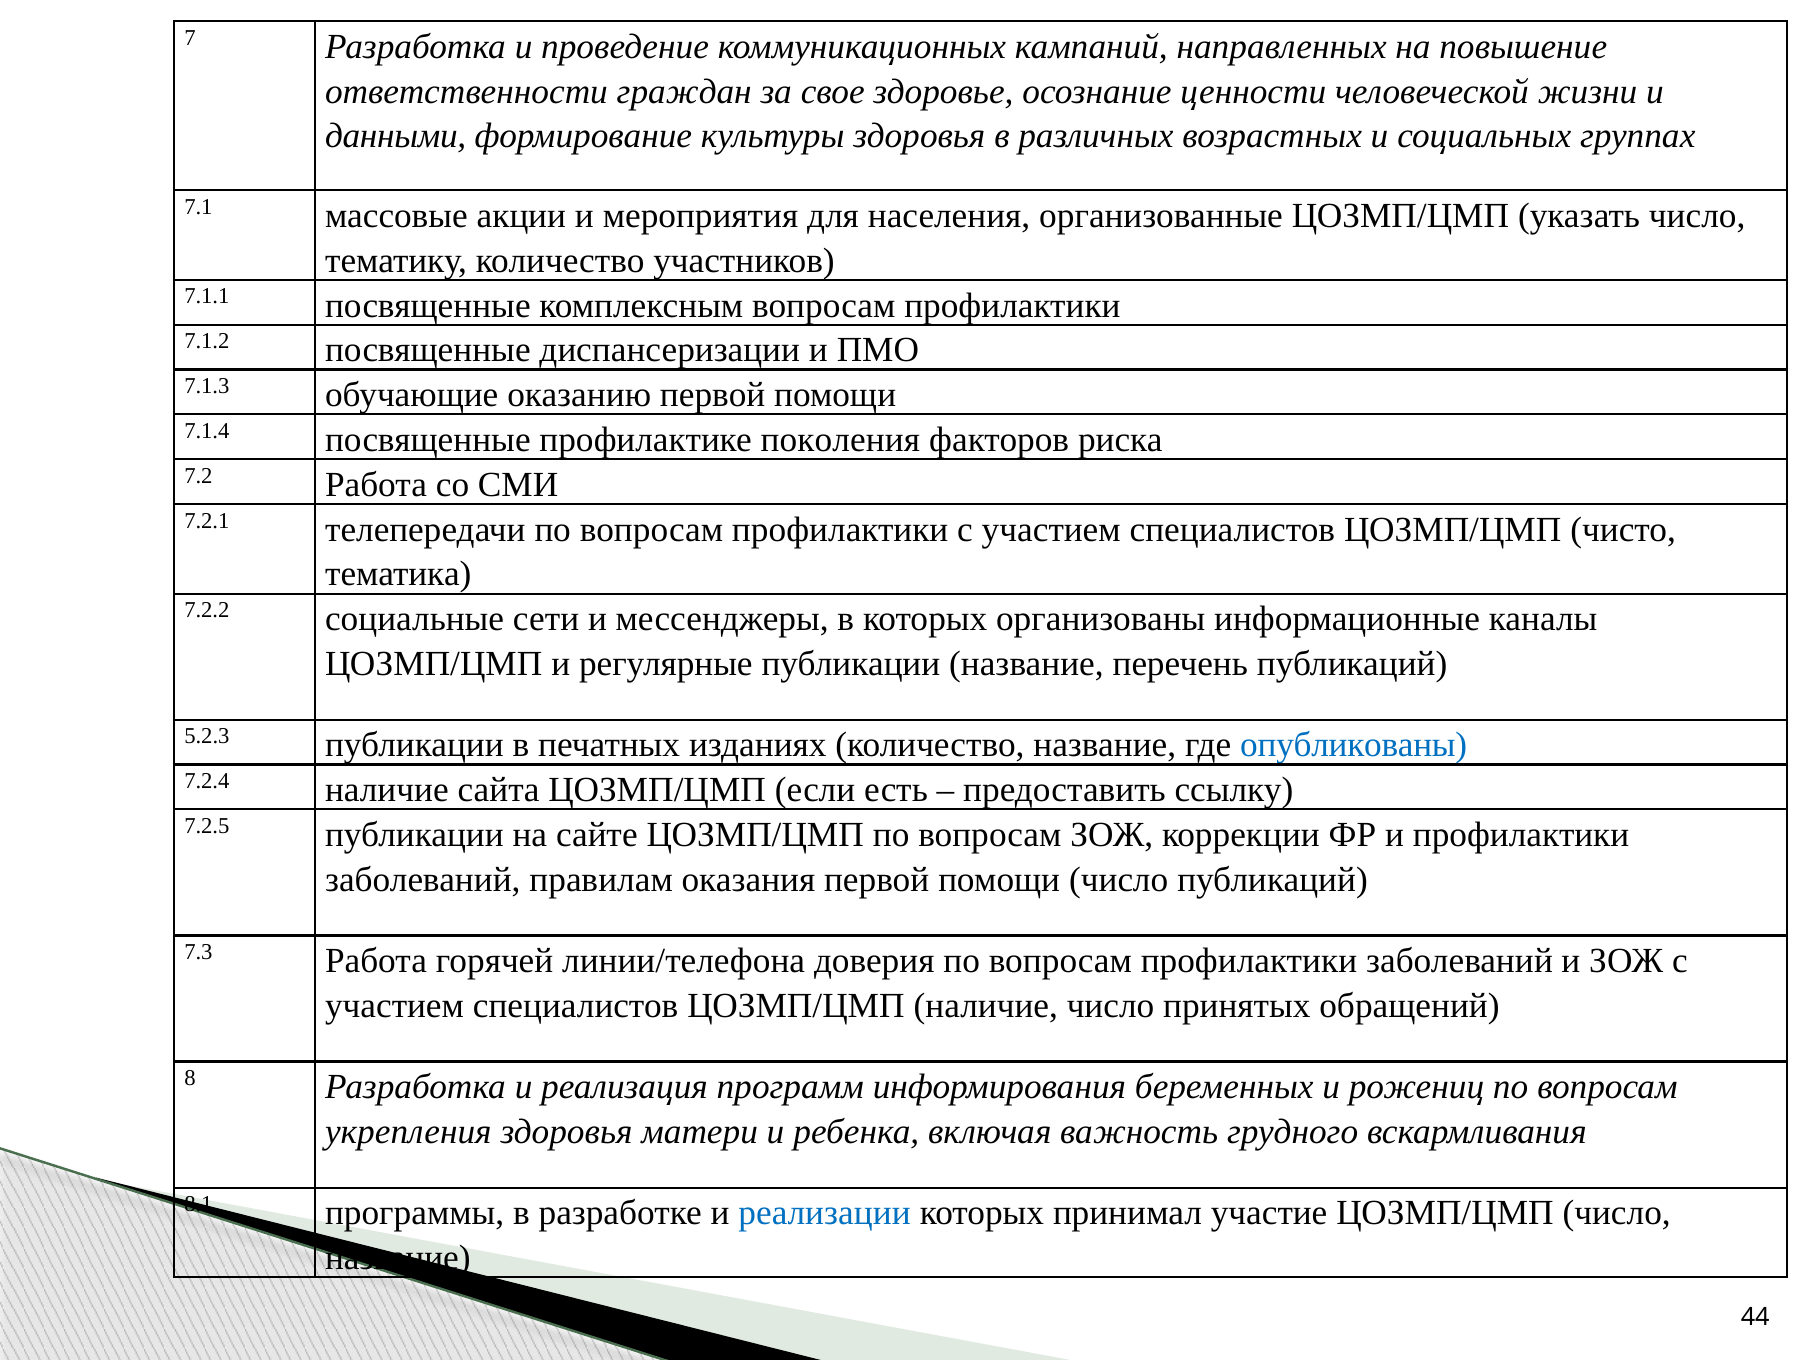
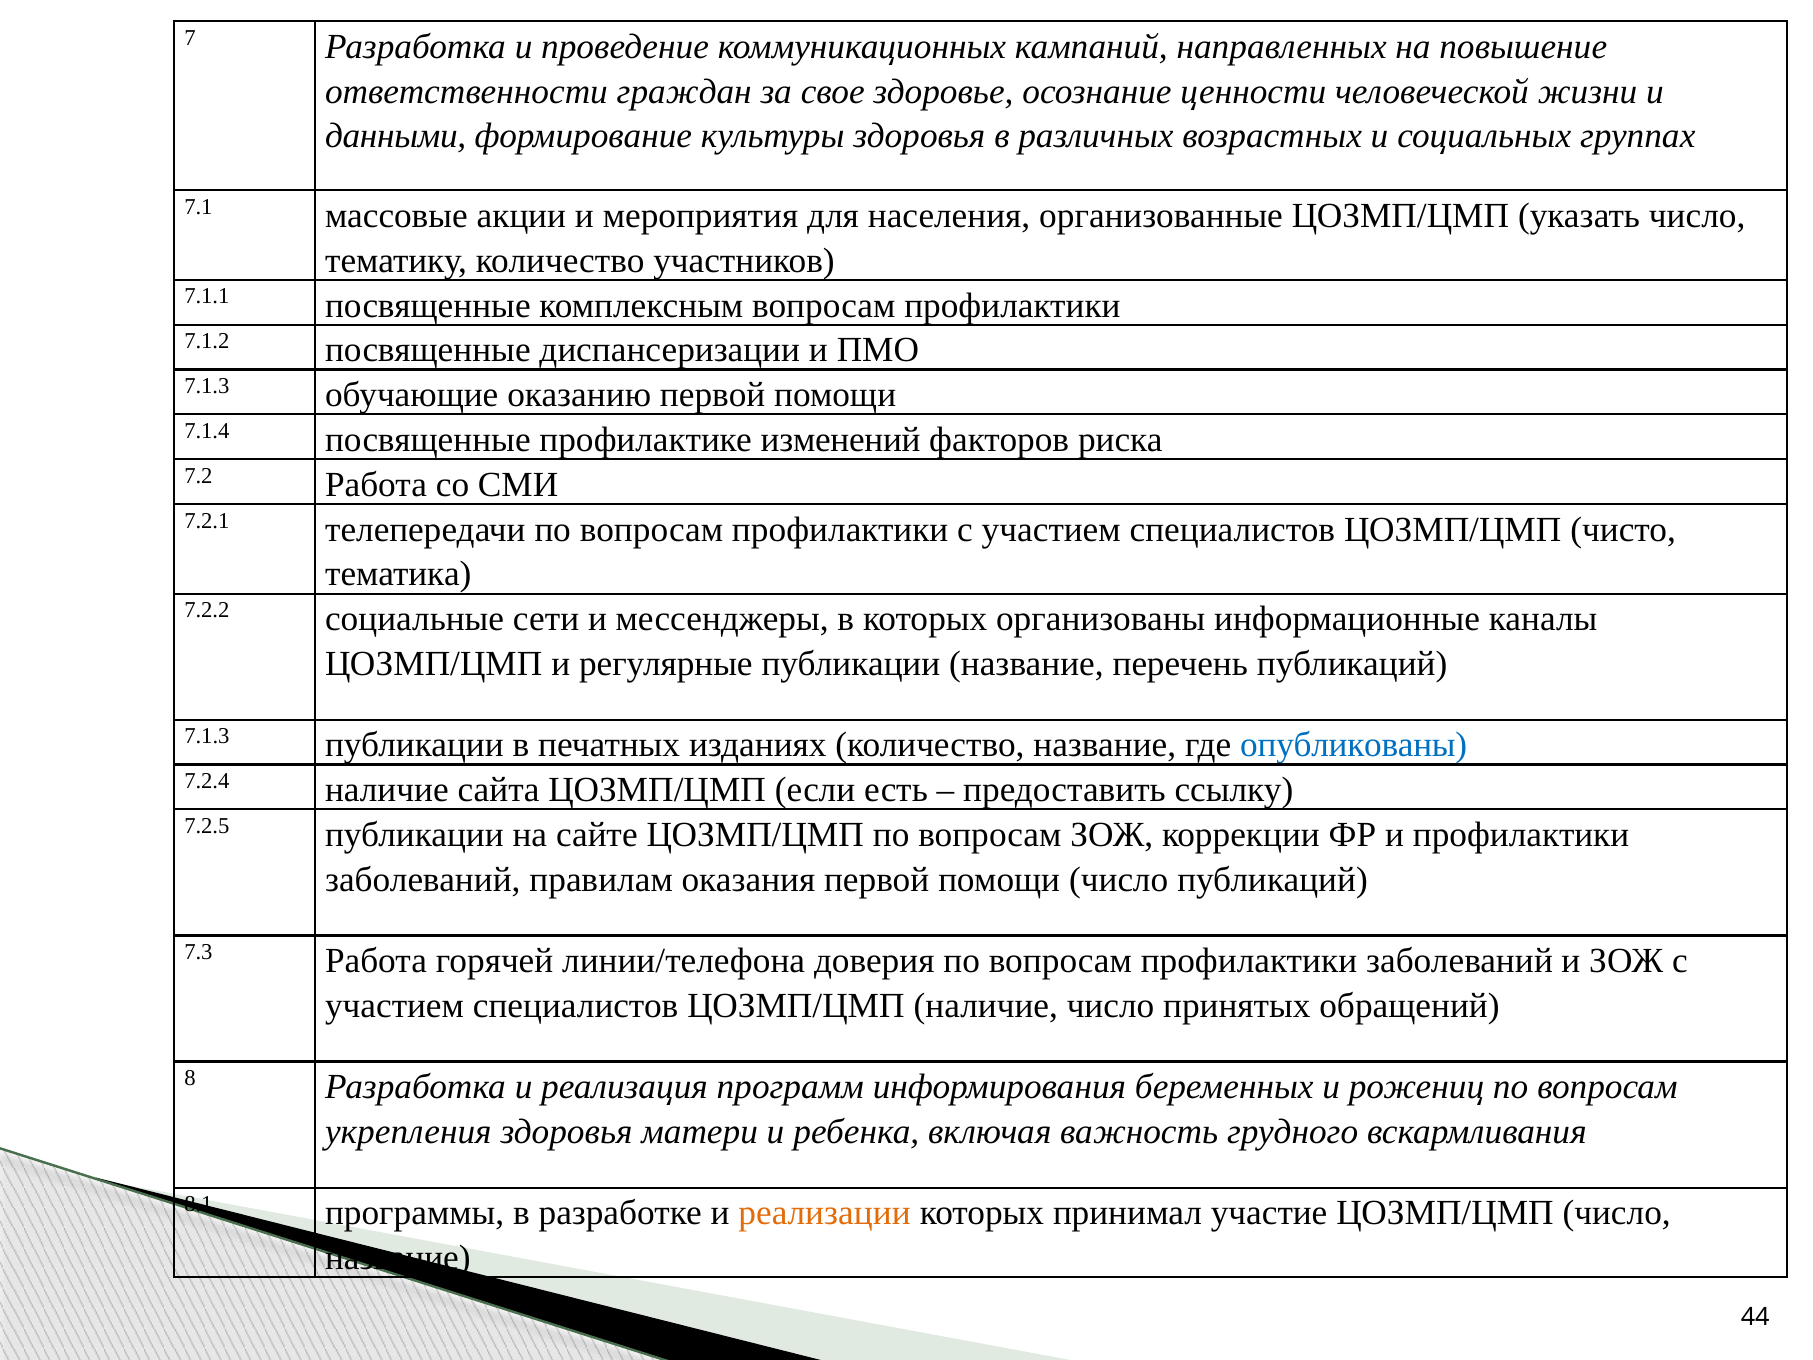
поколения: поколения -> изменений
5.2.3 at (207, 736): 5.2.3 -> 7.1.3
реализации colour: blue -> orange
